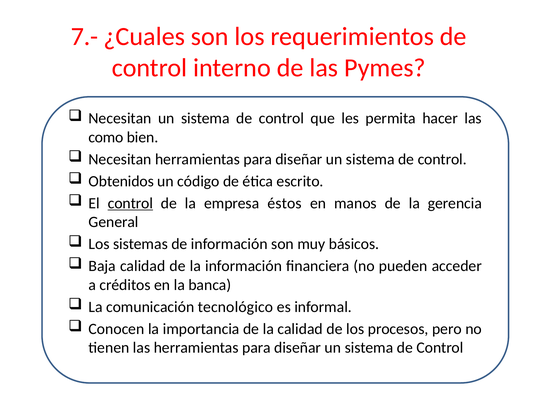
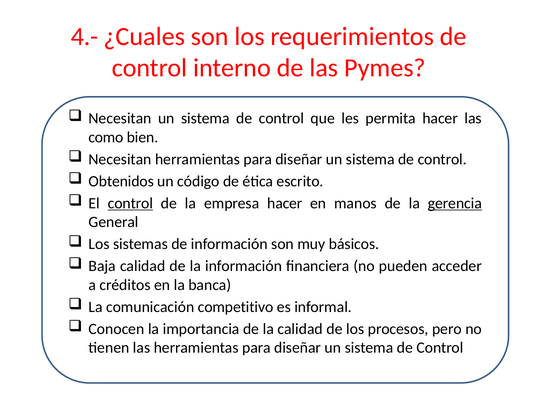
7.-: 7.- -> 4.-
empresa éstos: éstos -> hacer
gerencia underline: none -> present
tecnológico: tecnológico -> competitivo
